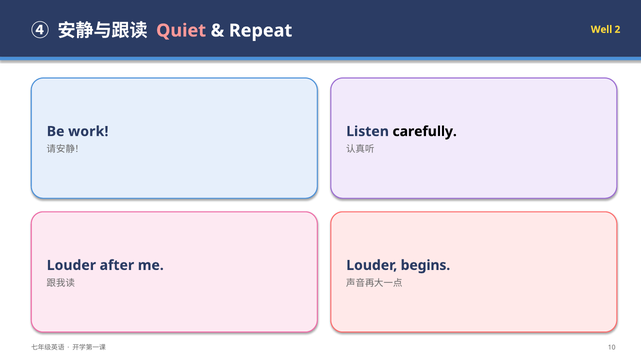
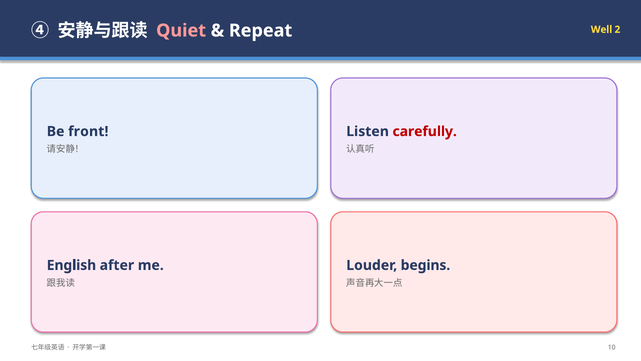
work: work -> front
carefully colour: black -> red
Louder at (71, 265): Louder -> English
